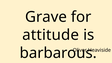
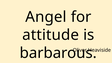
Grave: Grave -> Angel
